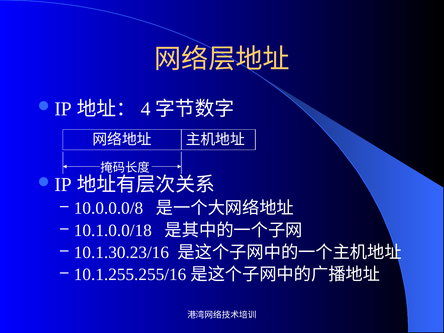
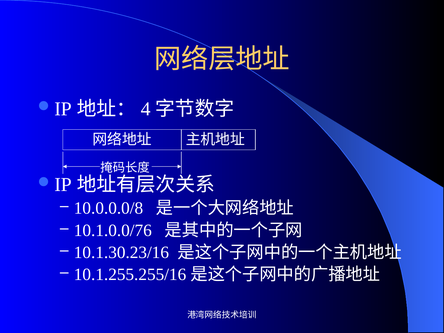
10.1.0.0/18: 10.1.0.0/18 -> 10.1.0.0/76
